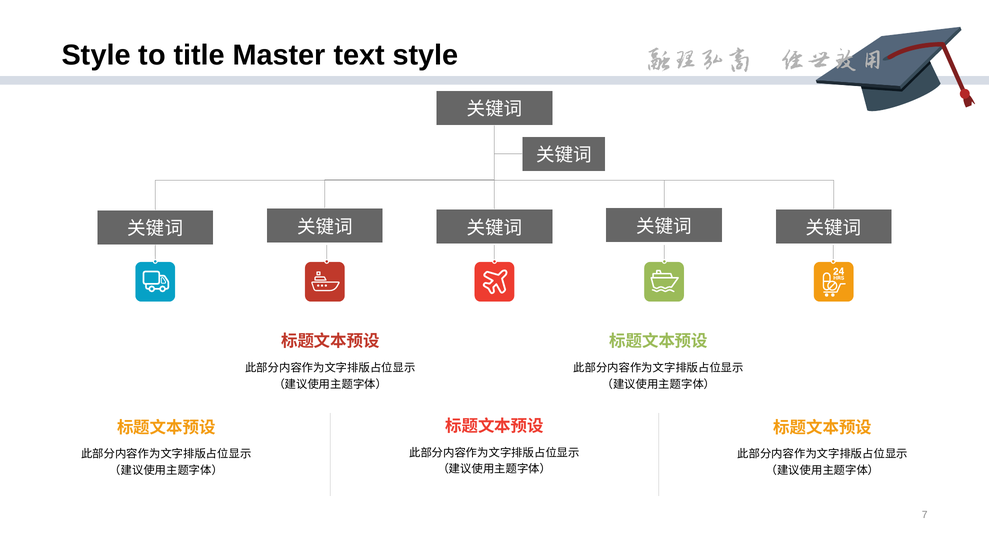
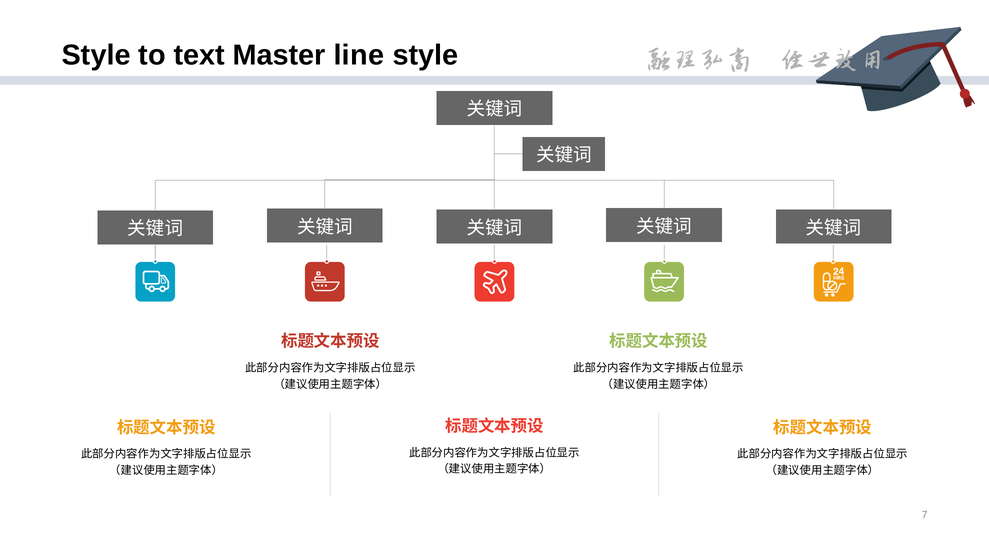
title: title -> text
text: text -> line
